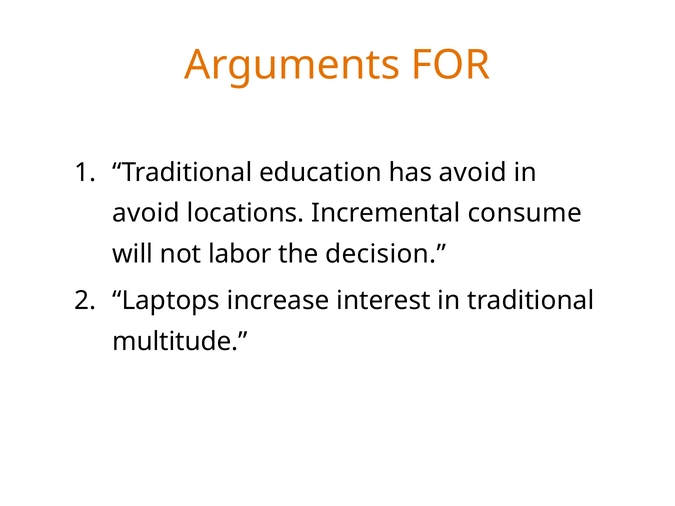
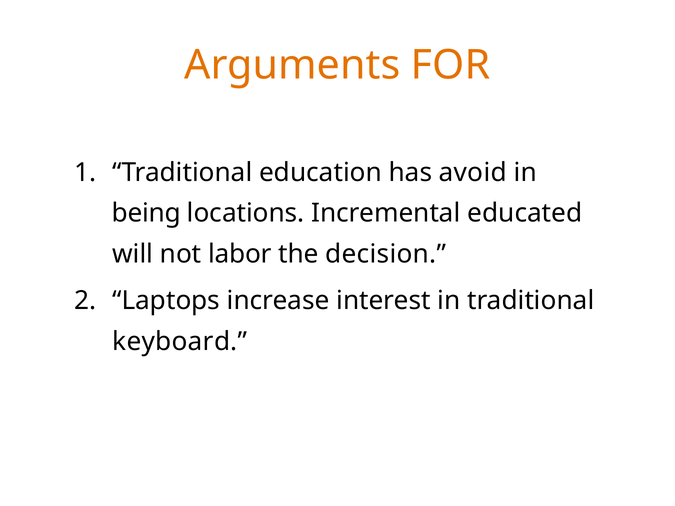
avoid at (146, 213): avoid -> being
consume: consume -> educated
multitude: multitude -> keyboard
